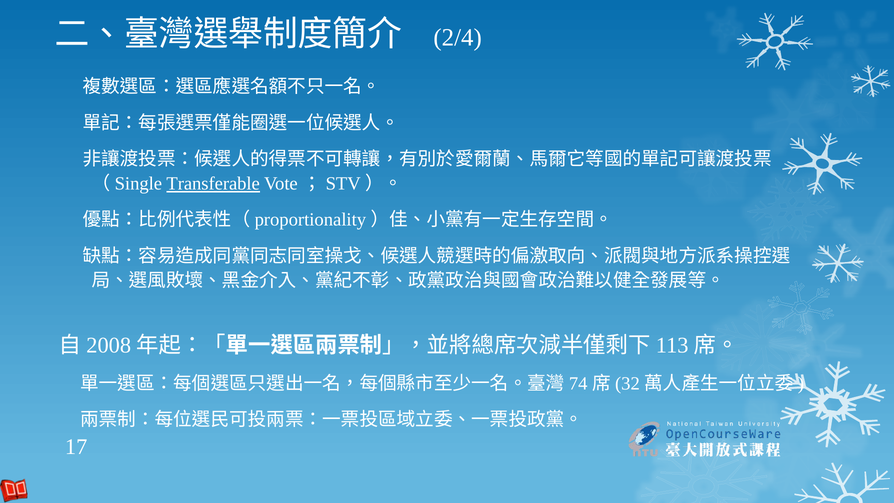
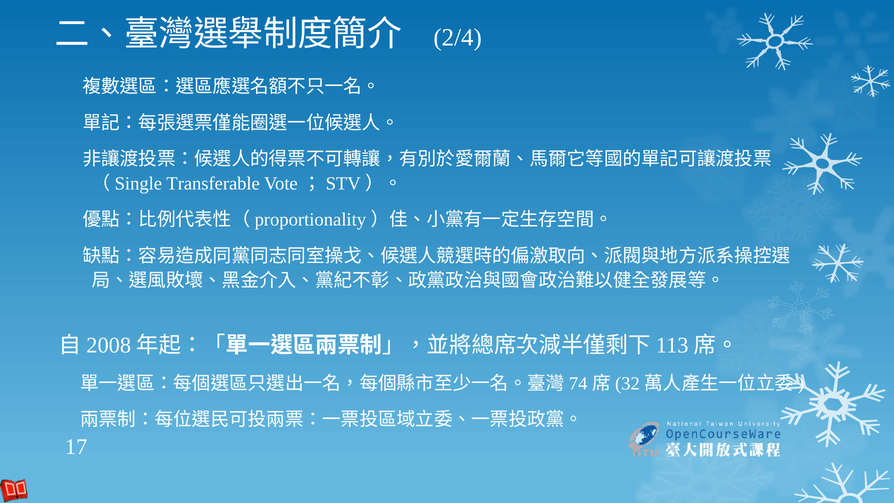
Transferable underline: present -> none
